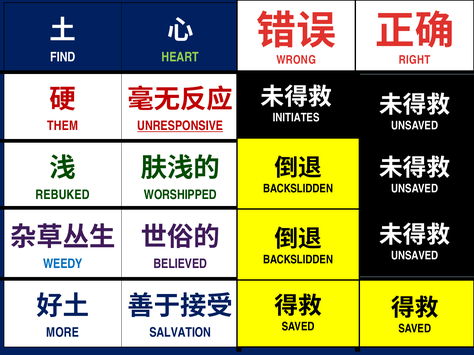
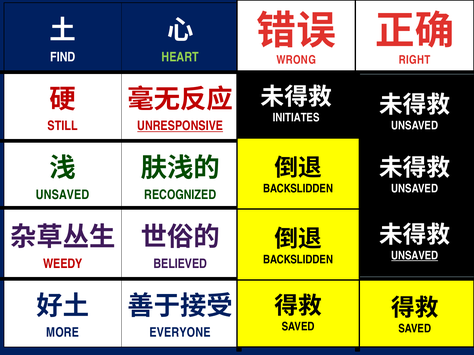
THEM: THEM -> STILL
REBUKED at (63, 195): REBUKED -> UNSAVED
WORSHIPPED: WORSHIPPED -> RECOGNIZED
UNSAVED at (415, 256) underline: none -> present
WEEDY colour: blue -> red
SALVATION: SALVATION -> EVERYONE
